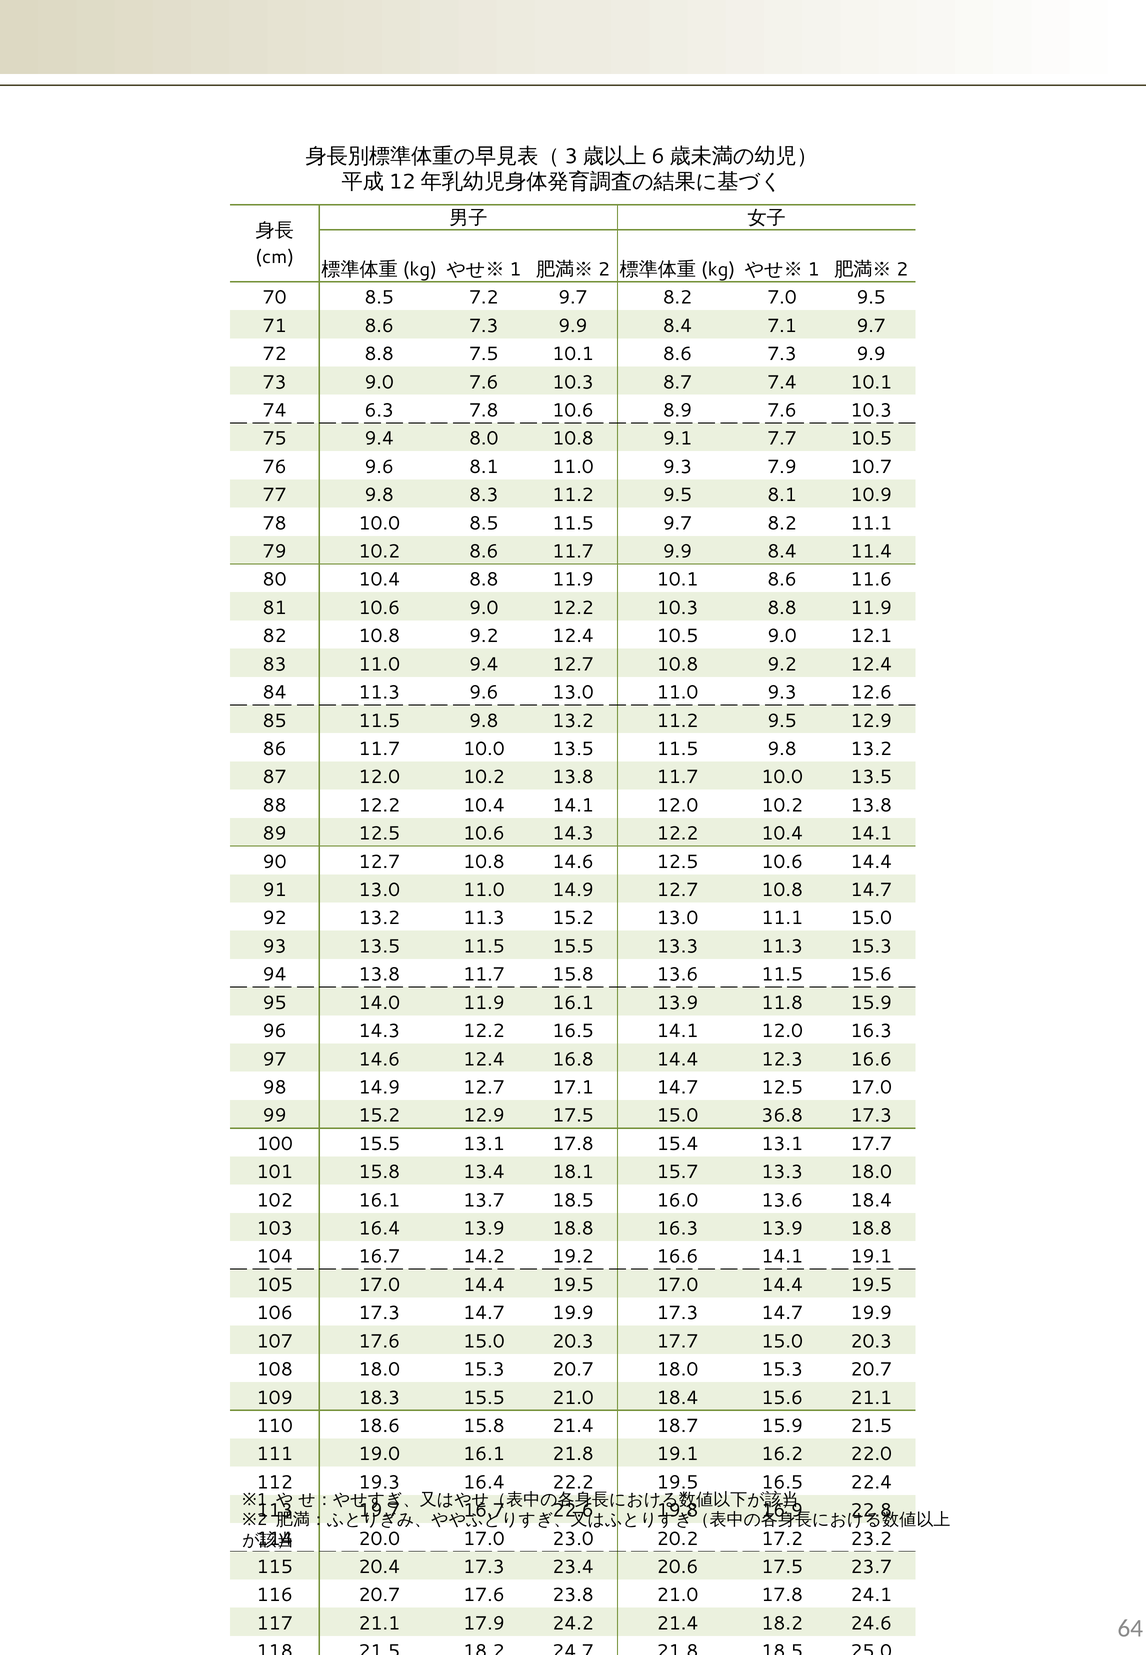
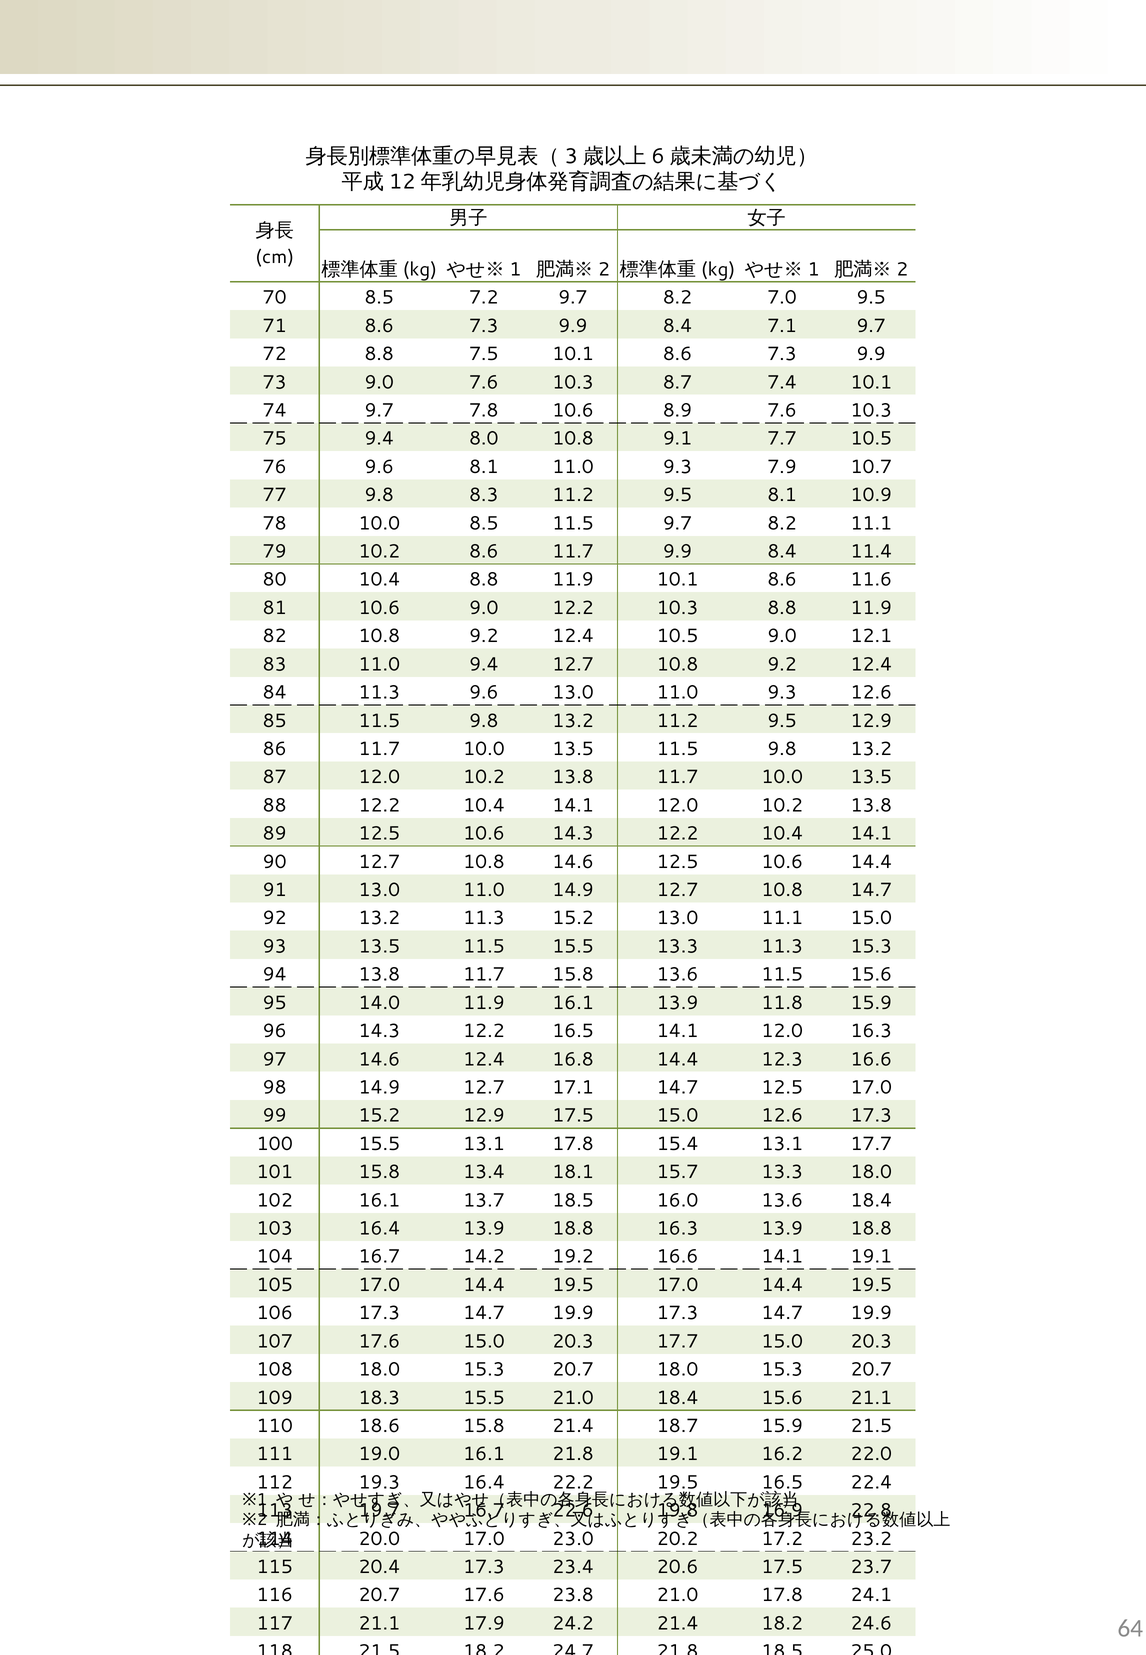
74 6.3: 6.3 -> 9.7
15.0 36.8: 36.8 -> 12.6
